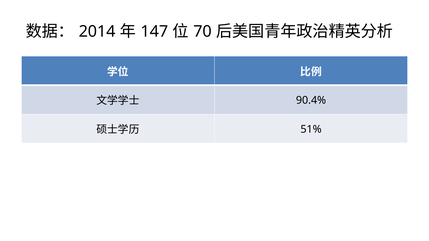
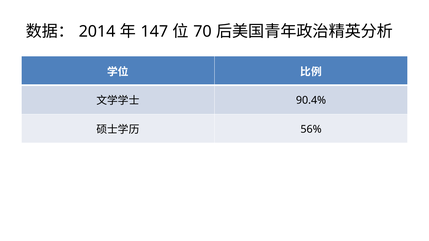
51%: 51% -> 56%
